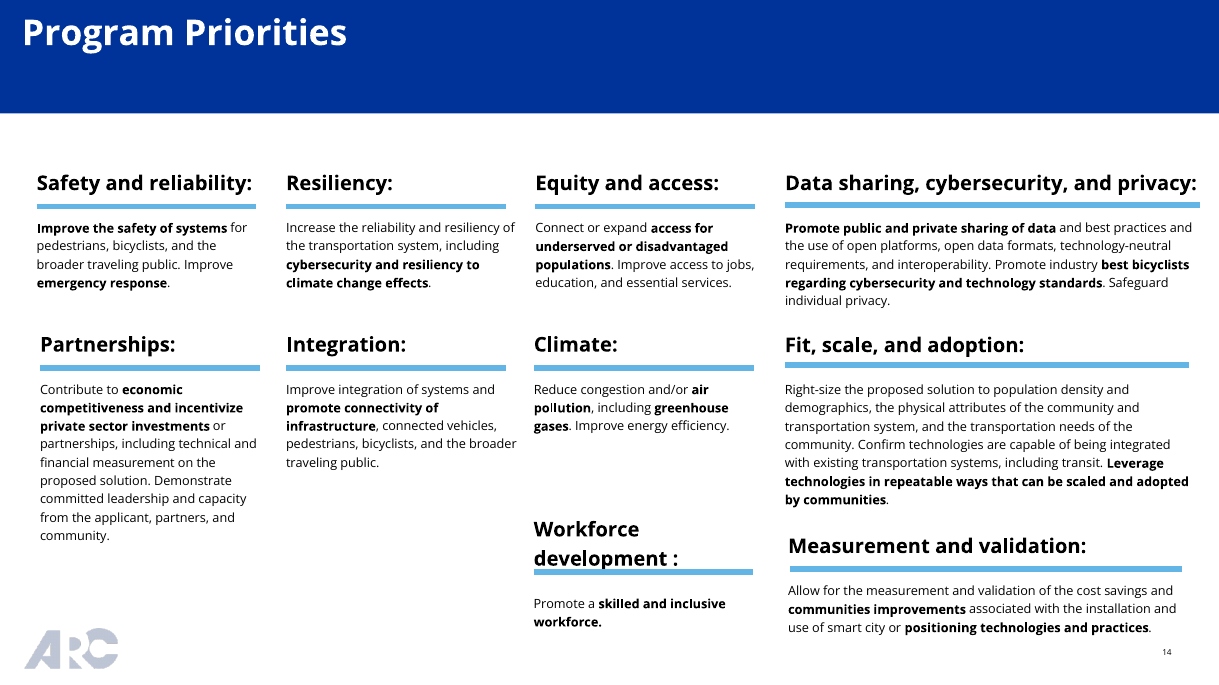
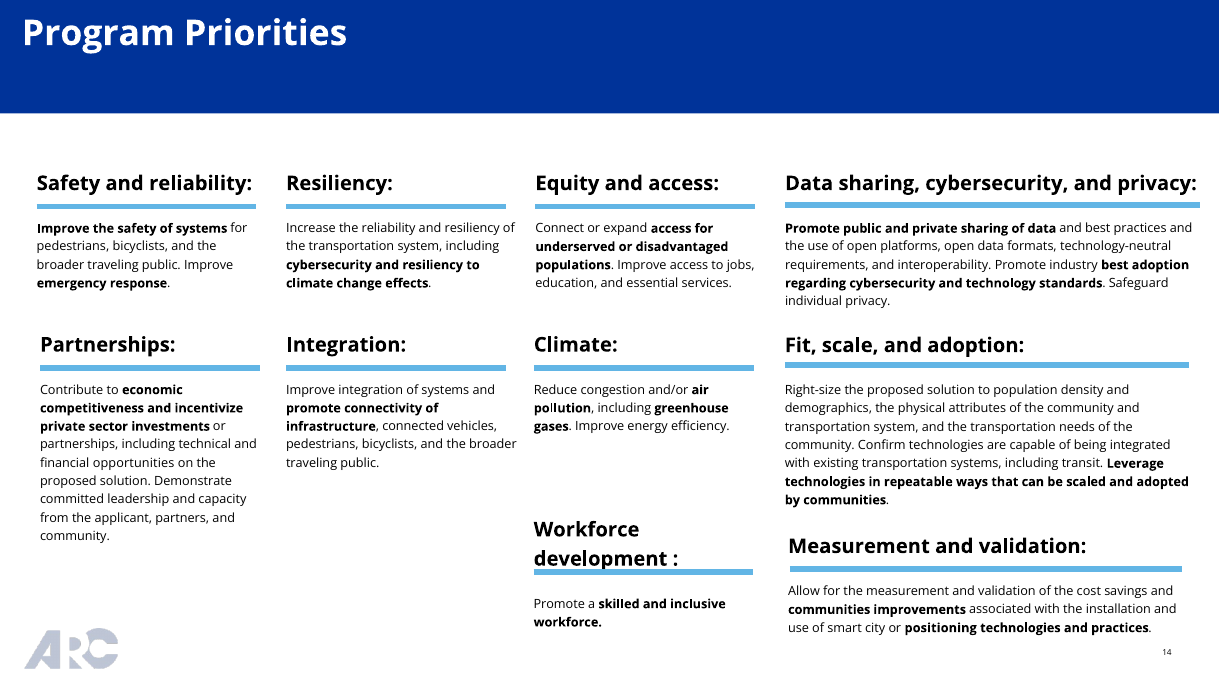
best bicyclists: bicyclists -> adoption
financial measurement: measurement -> opportunities
